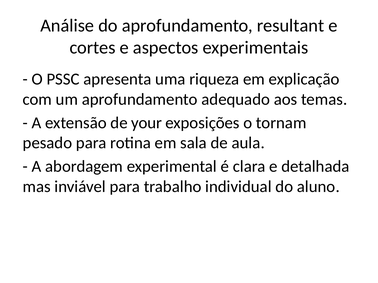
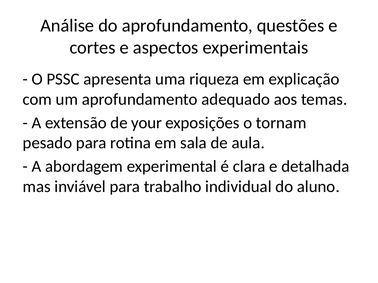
resultant: resultant -> questões
